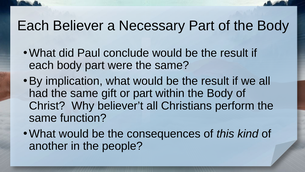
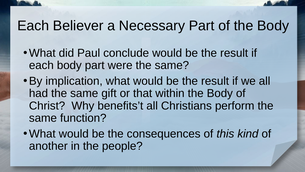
or part: part -> that
believer’t: believer’t -> benefits’t
